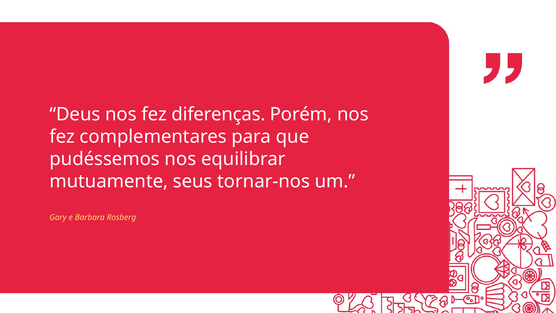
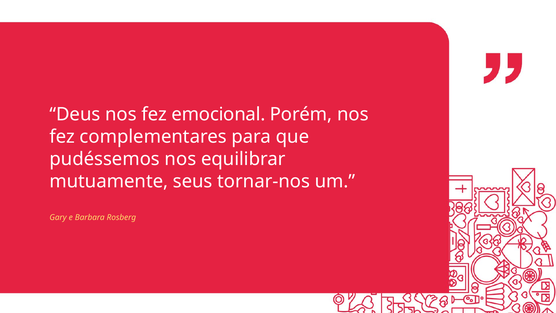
diferenças: diferenças -> emocional
